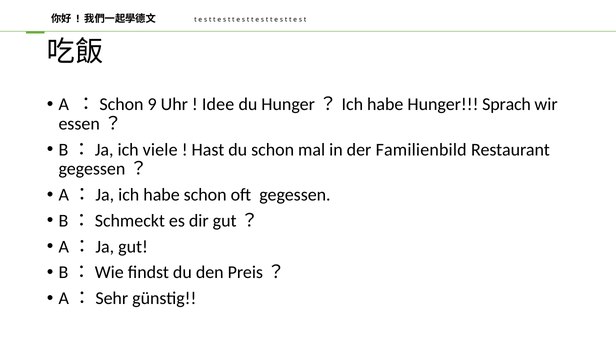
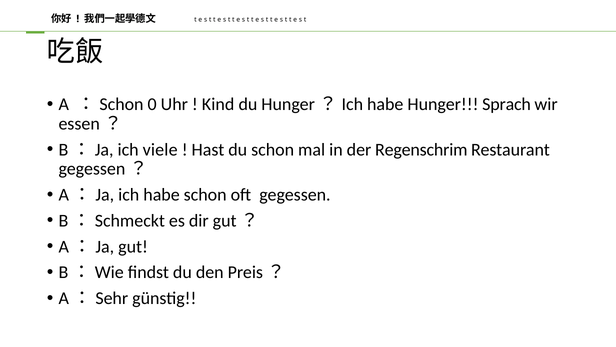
9: 9 -> 0
Idee: Idee -> Kind
Familienbild: Familienbild -> Regenschrim
